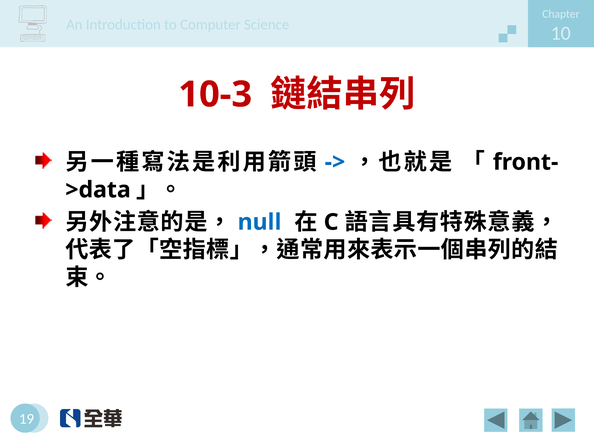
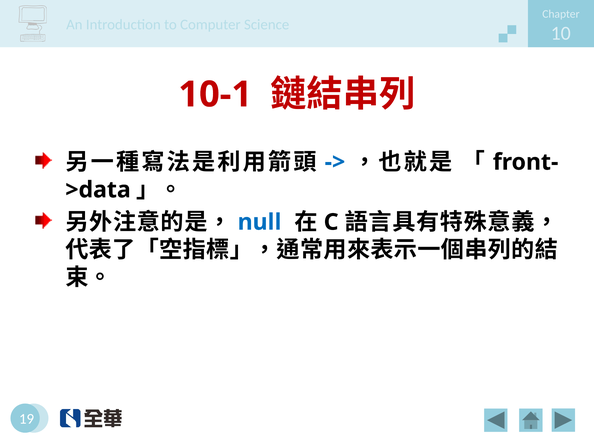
10-3: 10-3 -> 10-1
